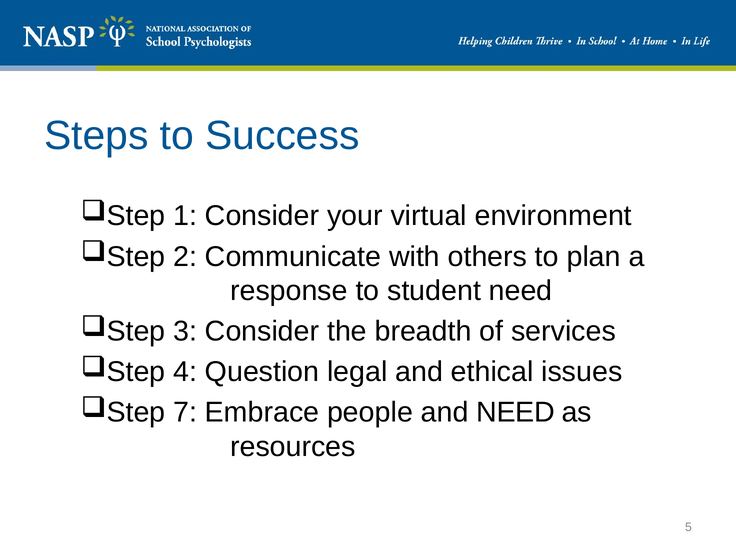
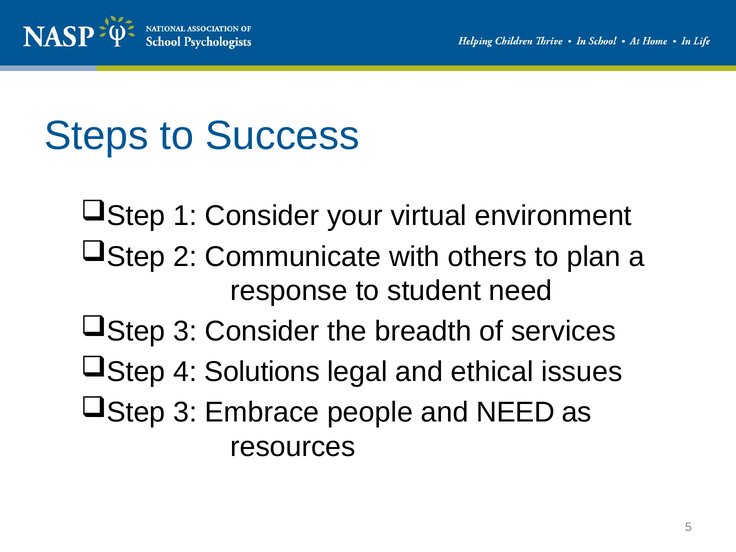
Question: Question -> Solutions
7 at (185, 412): 7 -> 3
